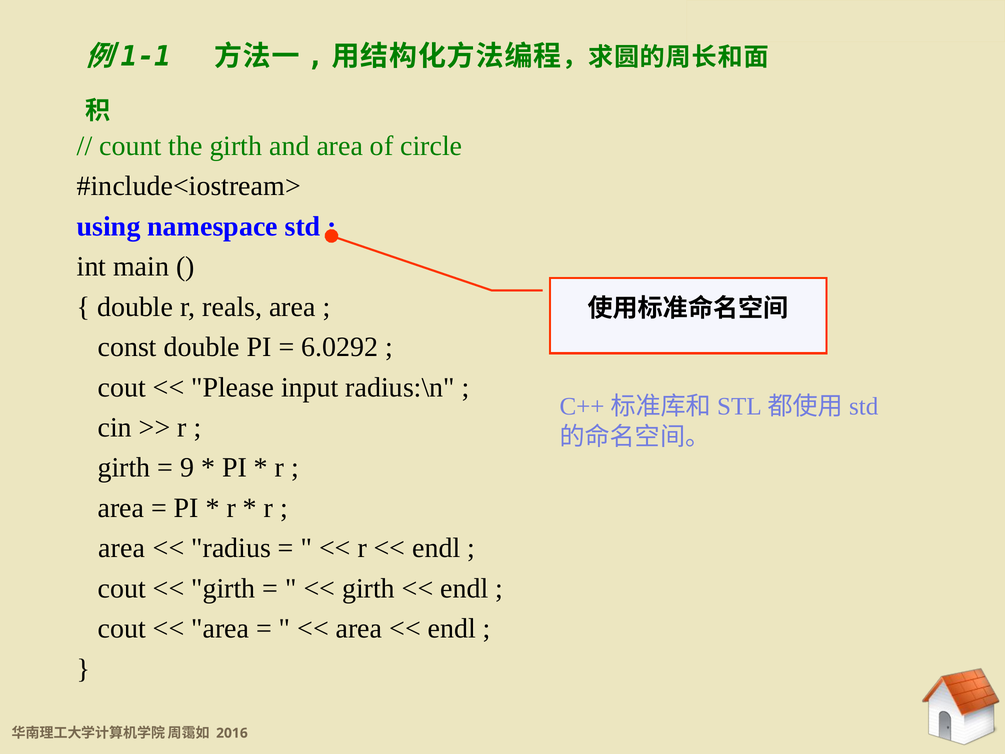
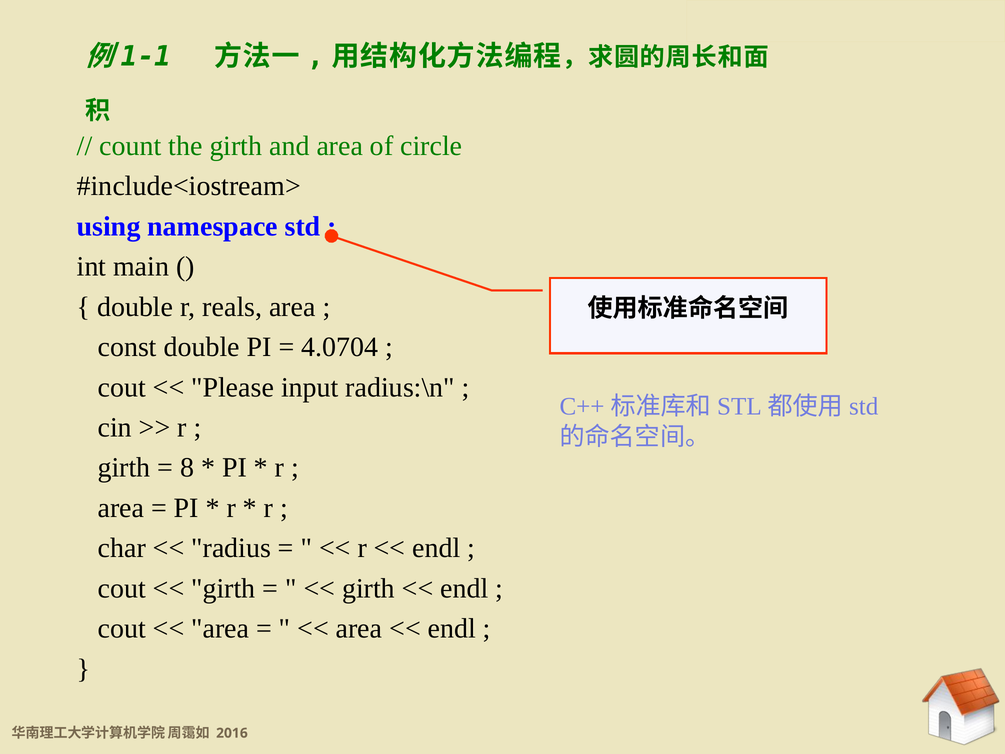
6.0292: 6.0292 -> 4.0704
9: 9 -> 8
area at (122, 548): area -> char
